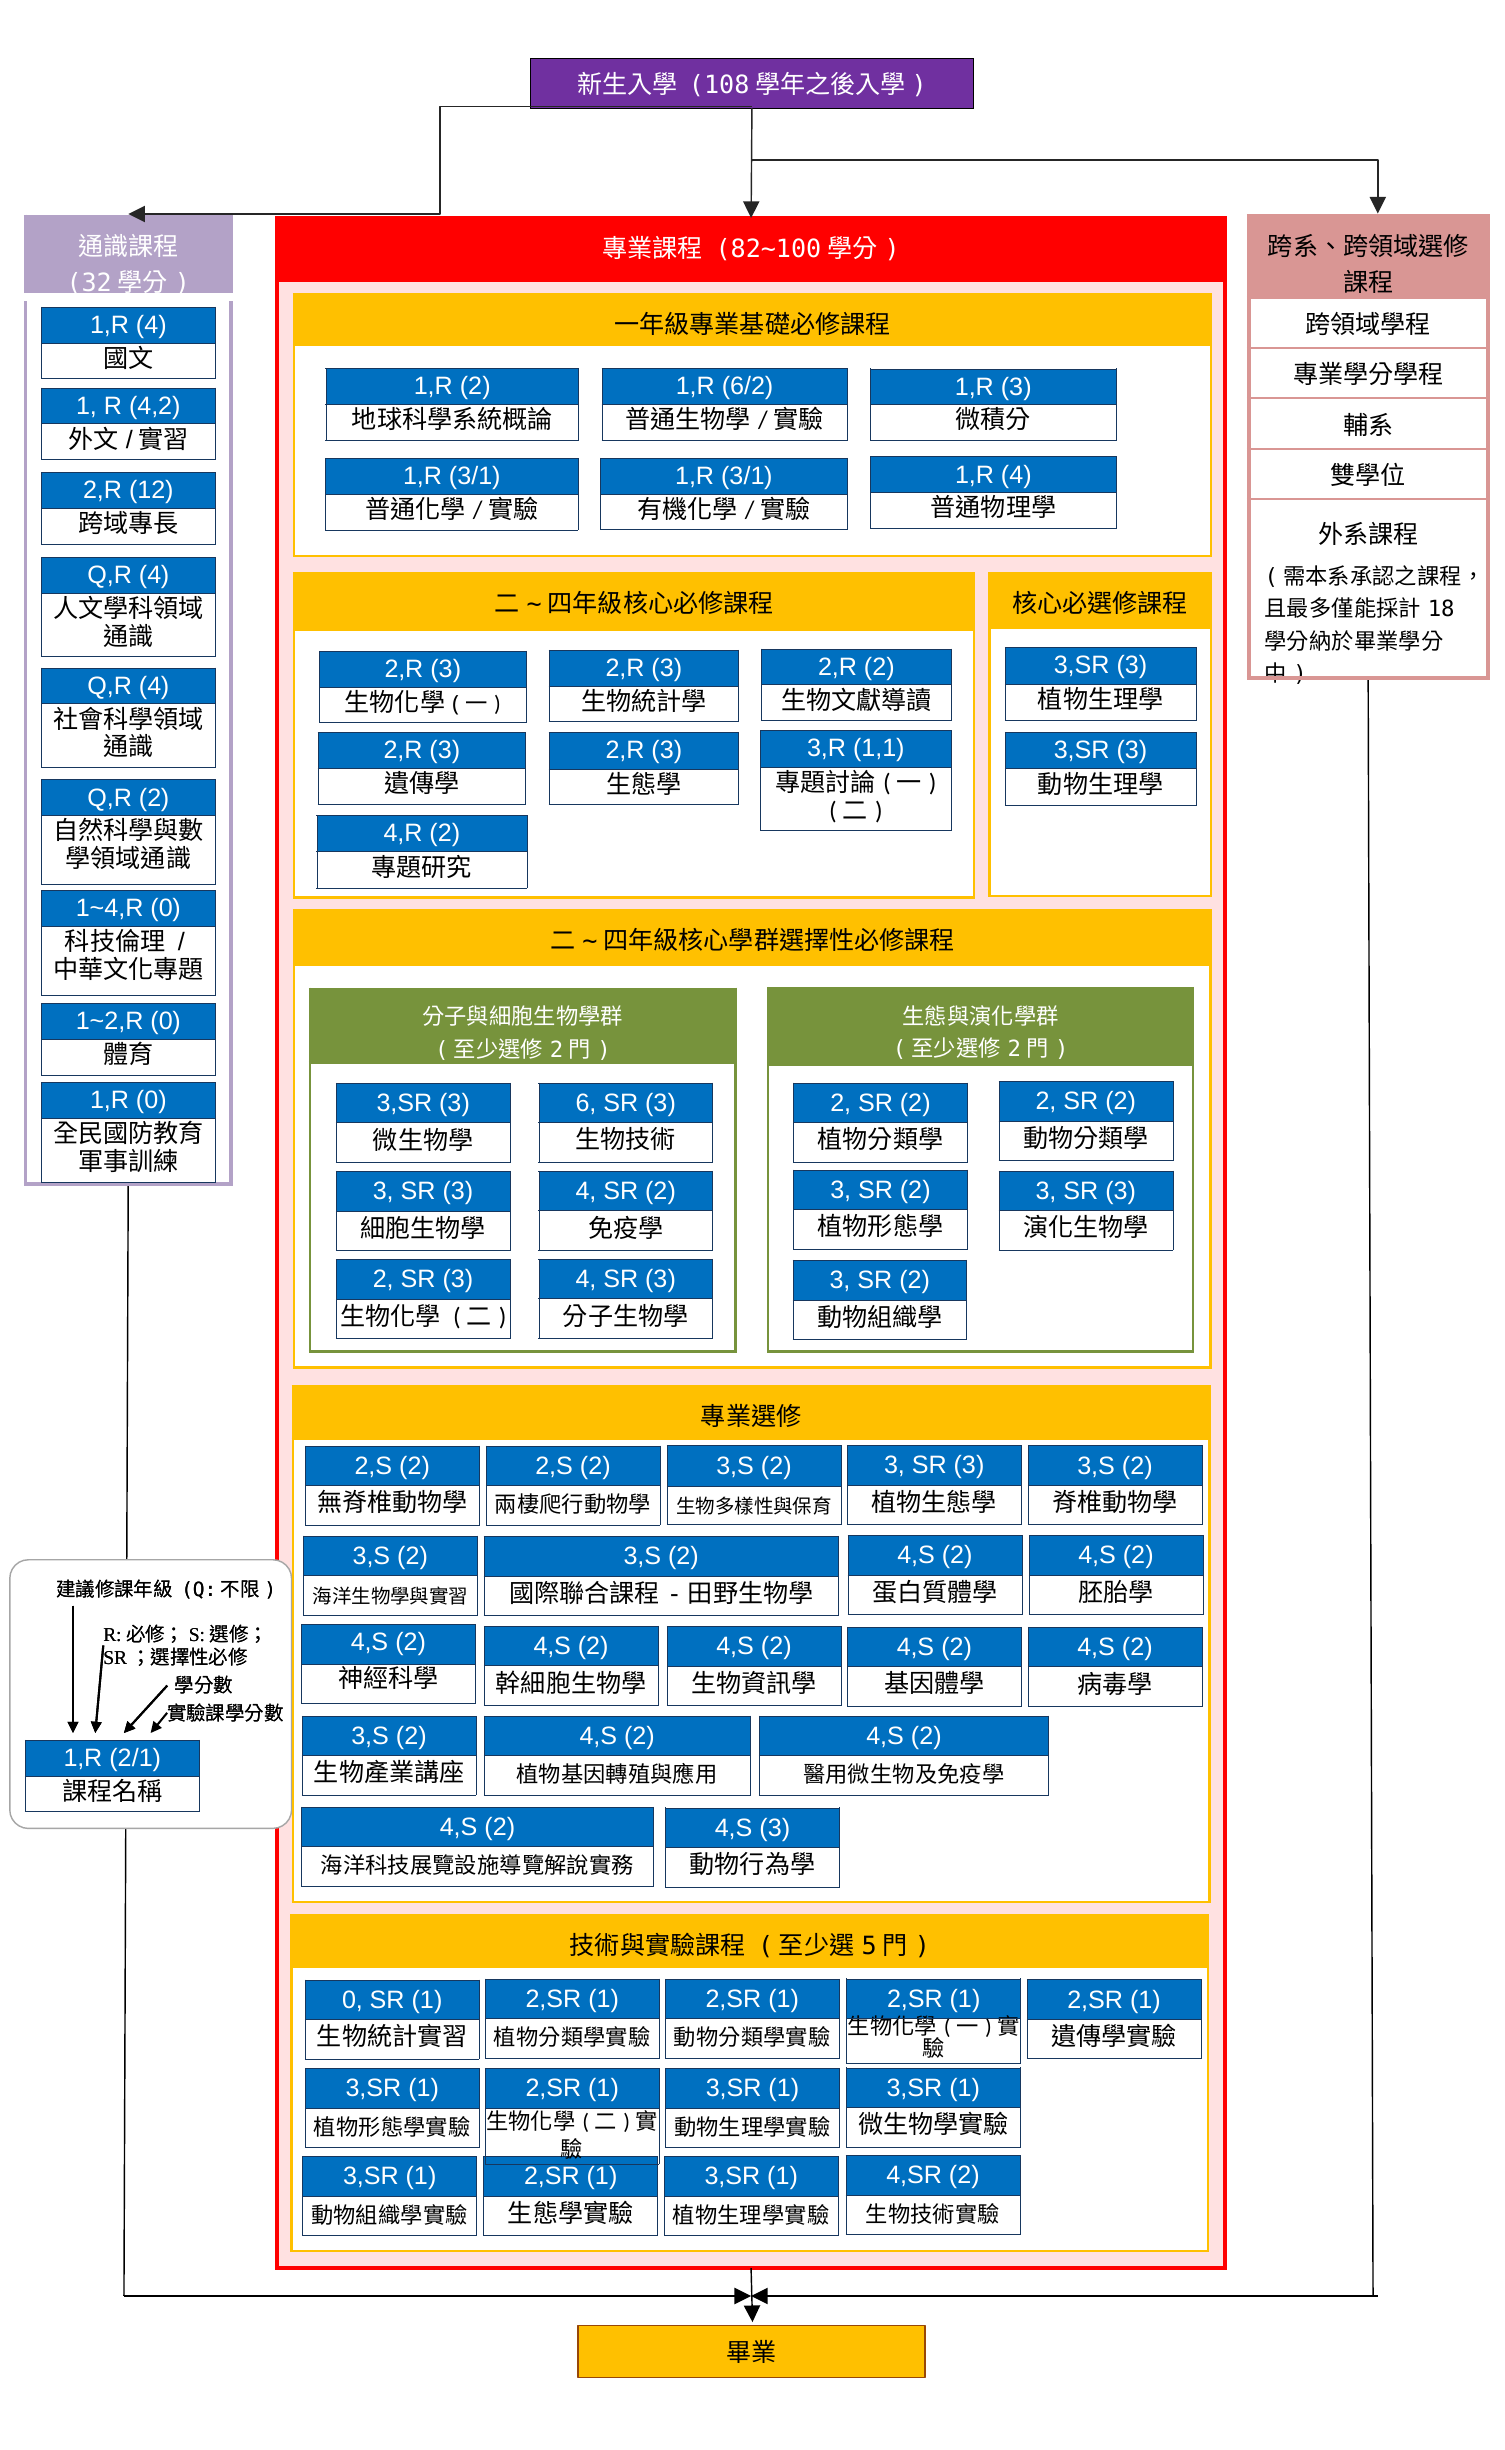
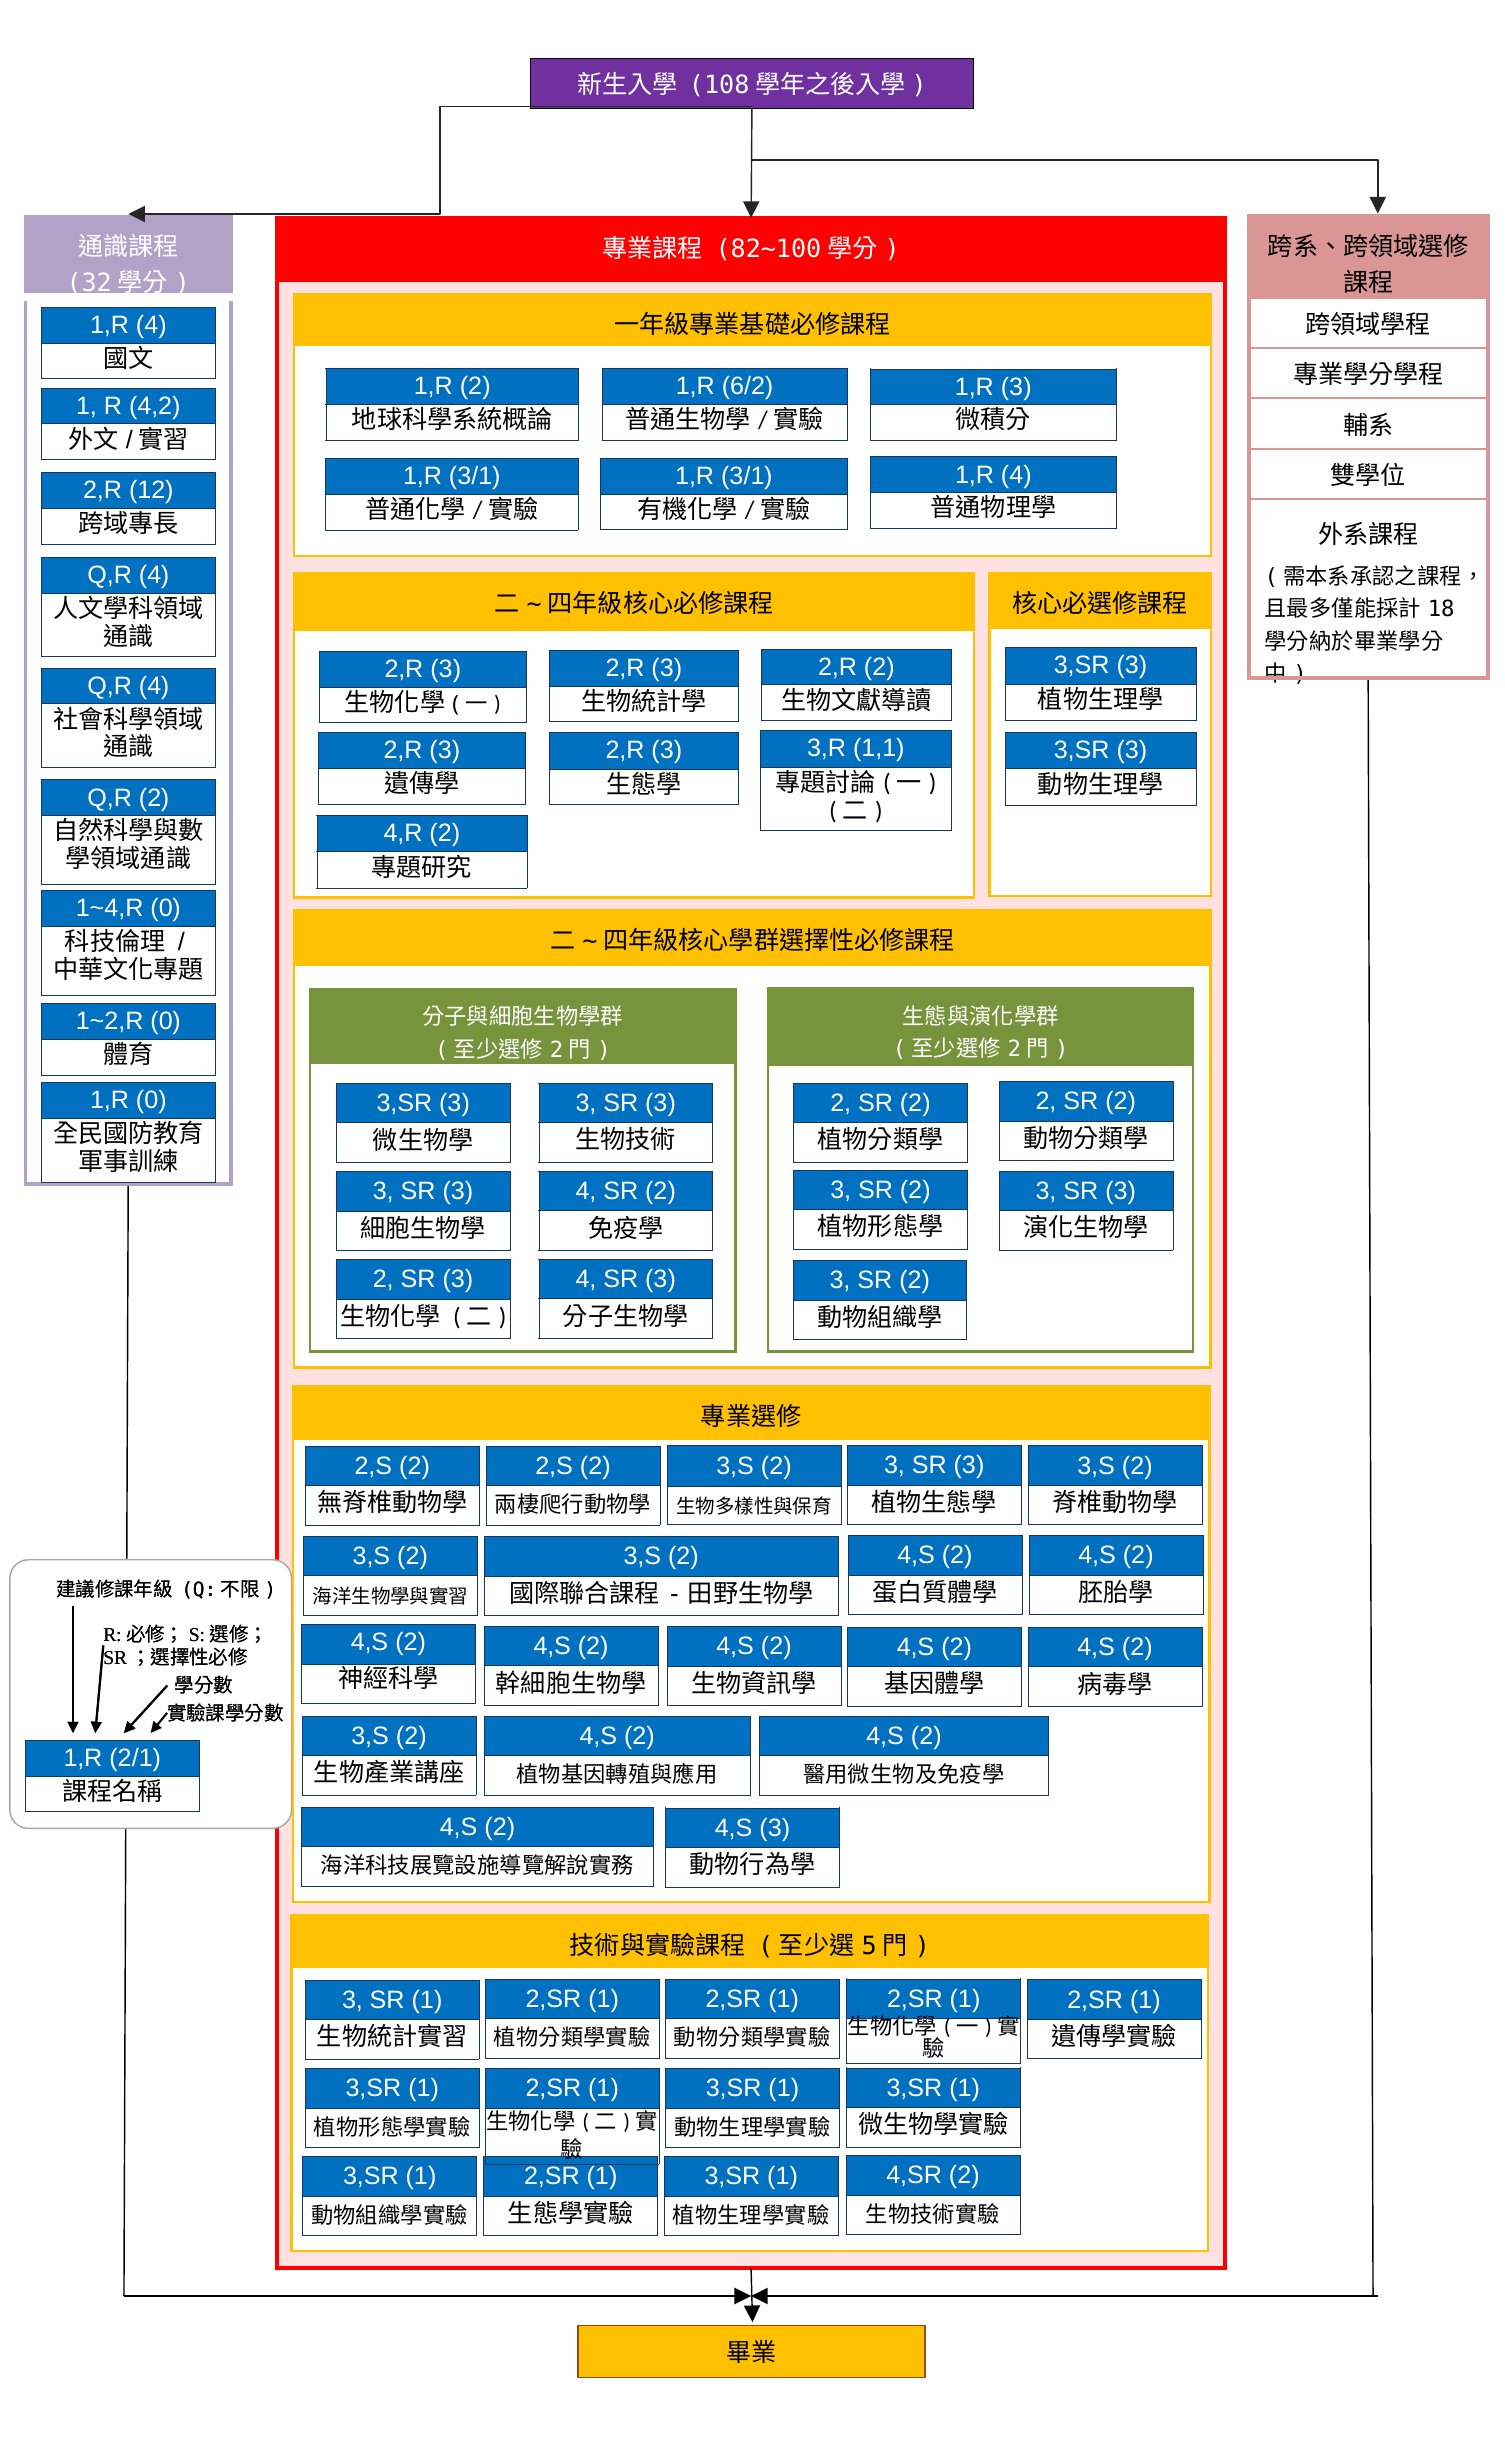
6 at (586, 1103): 6 -> 3
0 at (352, 1999): 0 -> 3
